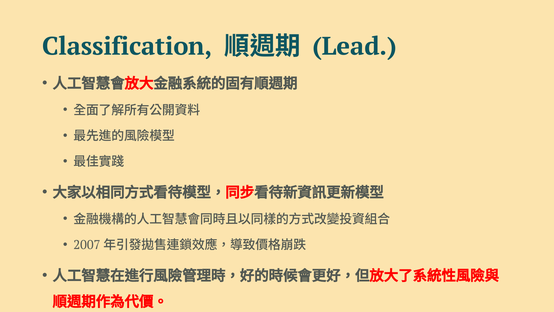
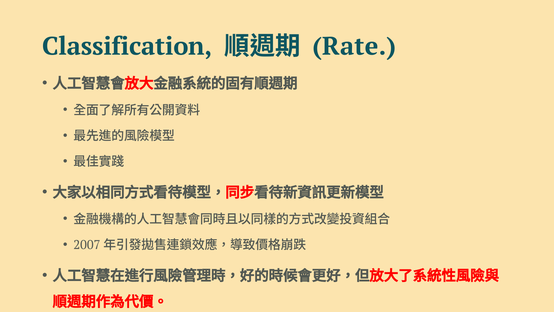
Lead: Lead -> Rate
